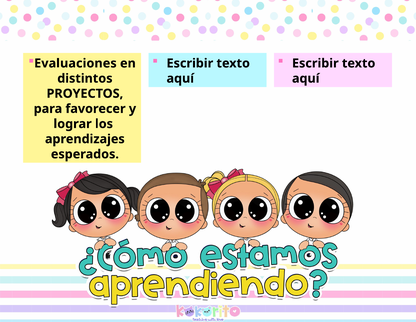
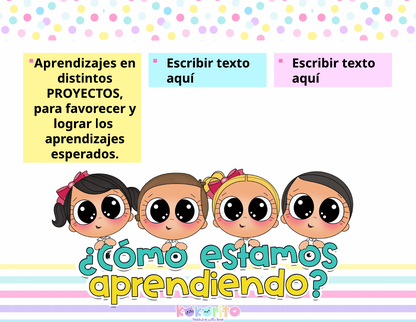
Evaluaciones at (75, 63): Evaluaciones -> Aprendizajes
